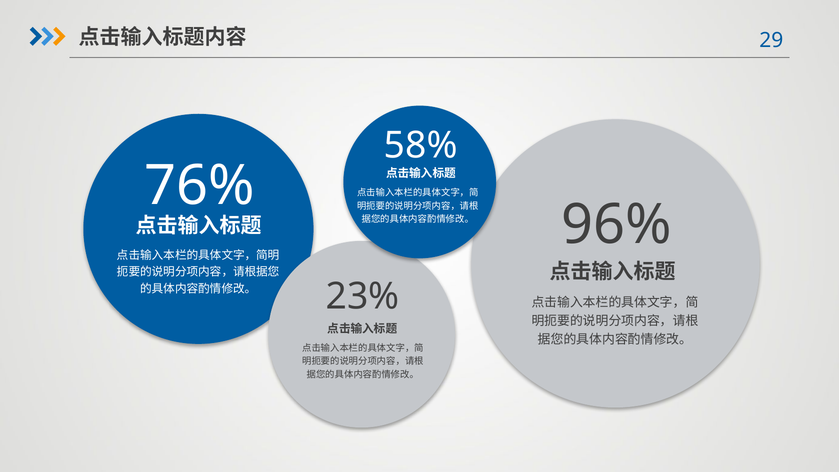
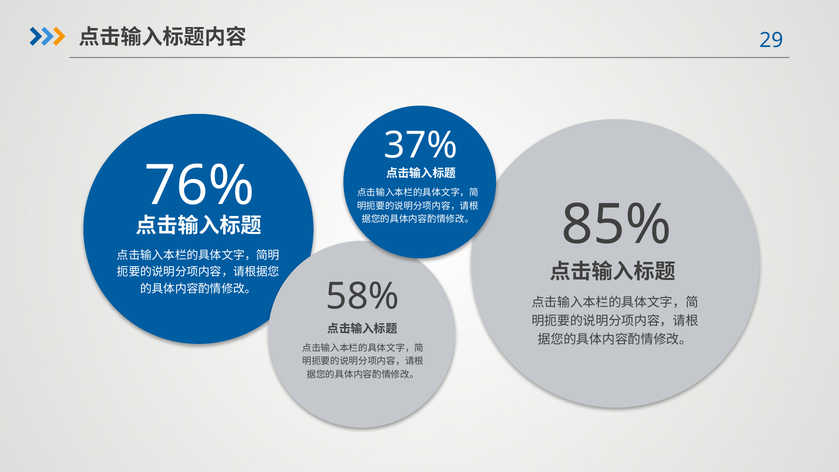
58%: 58% -> 37%
96%: 96% -> 85%
23%: 23% -> 58%
